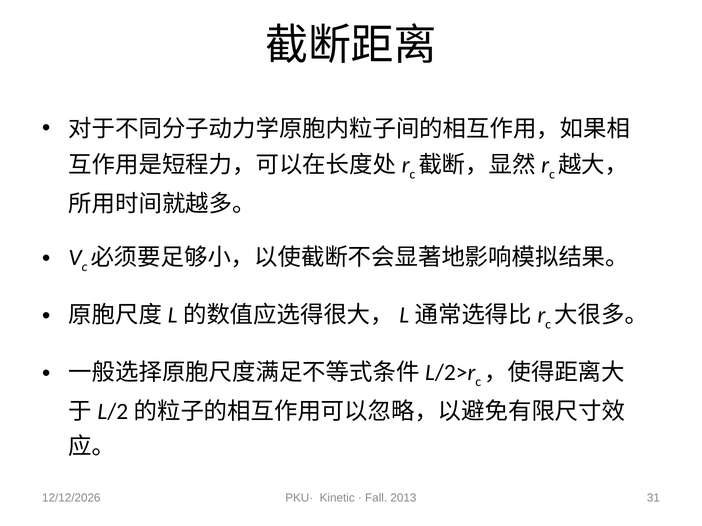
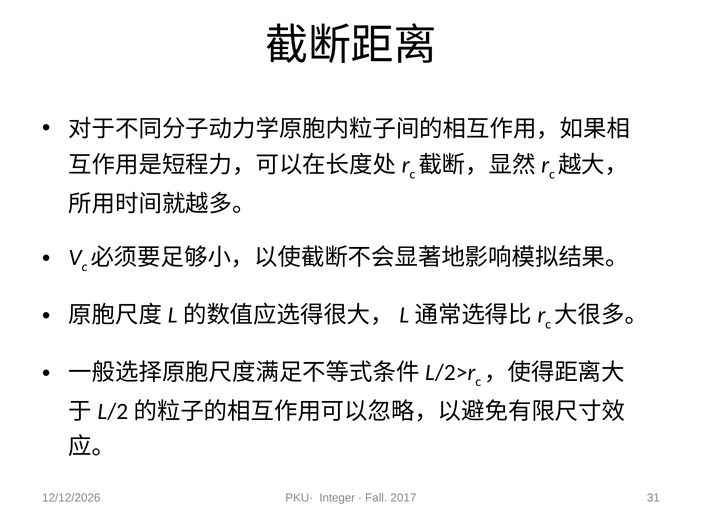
Kinetic: Kinetic -> Integer
2013: 2013 -> 2017
